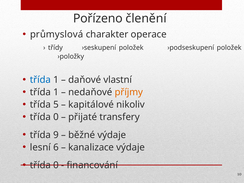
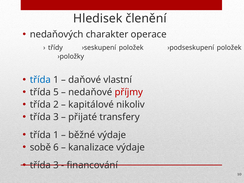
Pořízeno: Pořízeno -> Hledisek
průmyslová: průmyslová -> nedaňových
1 at (56, 92): 1 -> 5
příjmy colour: orange -> red
5: 5 -> 2
0 at (56, 117): 0 -> 3
9 at (56, 135): 9 -> 1
lesní: lesní -> sobě
0 at (56, 165): 0 -> 3
